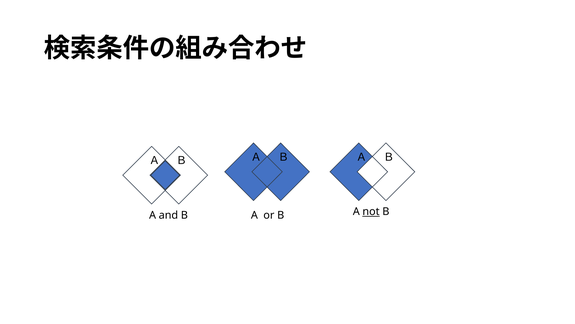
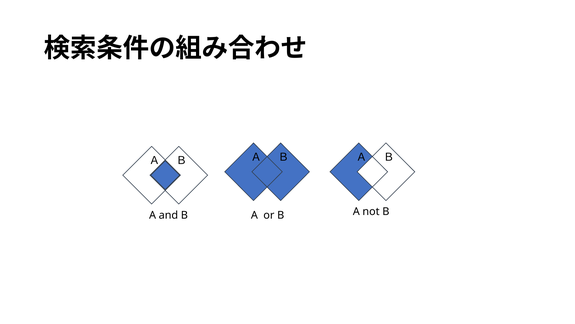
not underline: present -> none
